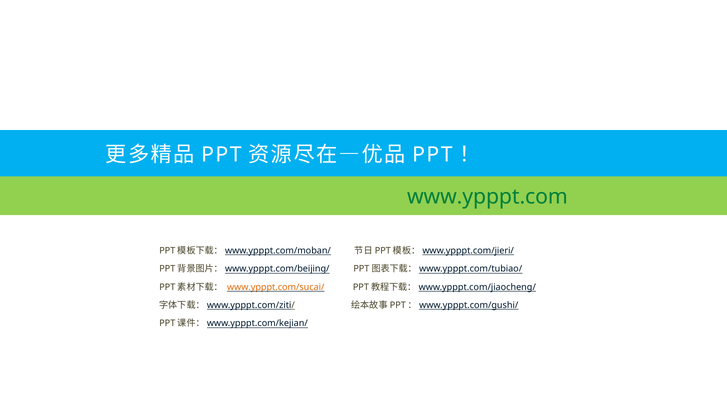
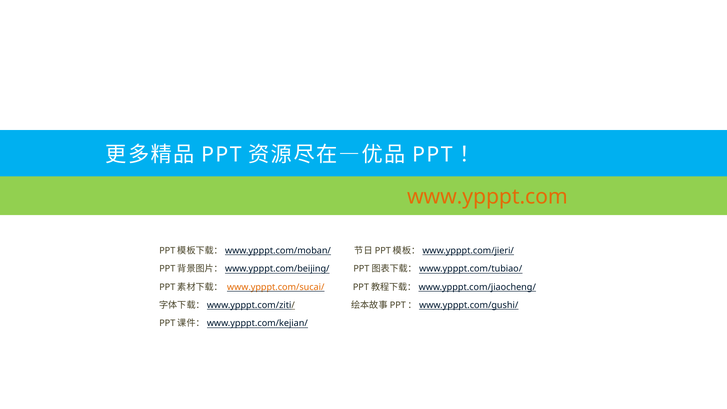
www.ypppt.com colour: green -> orange
